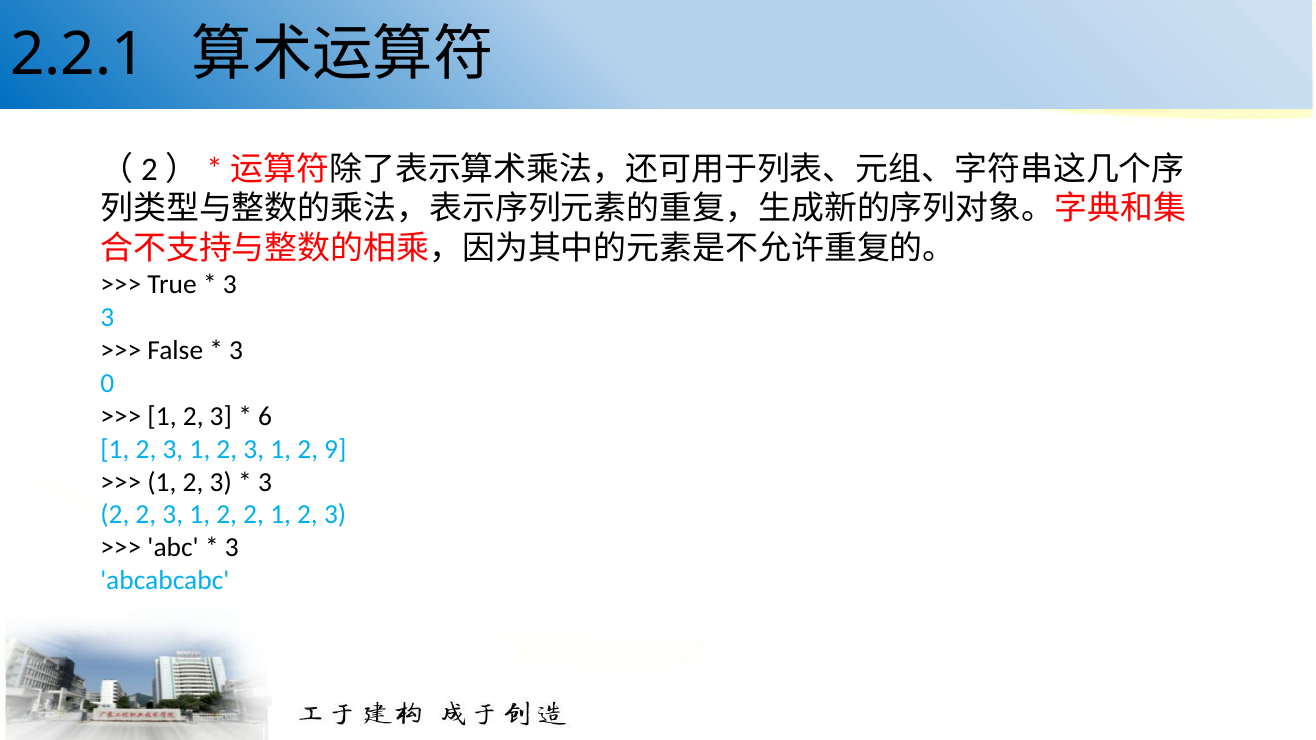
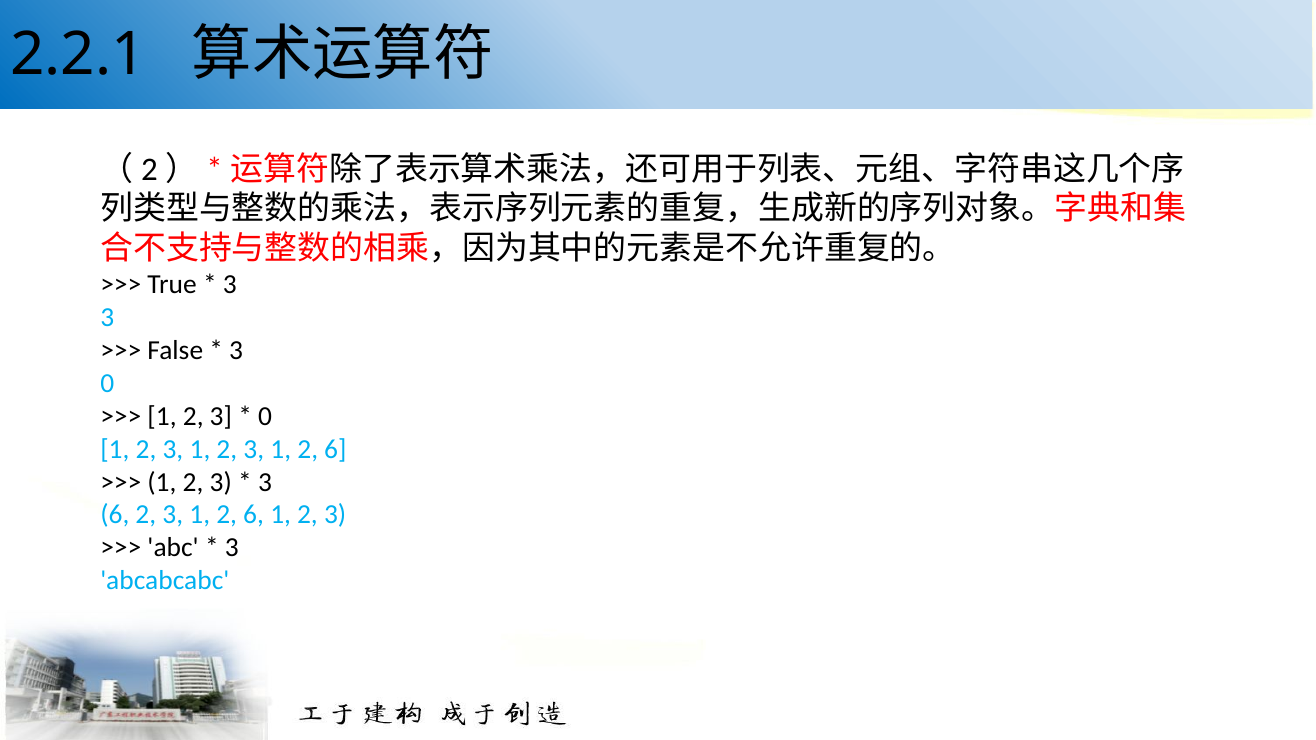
6 at (265, 416): 6 -> 0
9 at (335, 449): 9 -> 6
2 at (115, 515): 2 -> 6
2 at (254, 515): 2 -> 6
